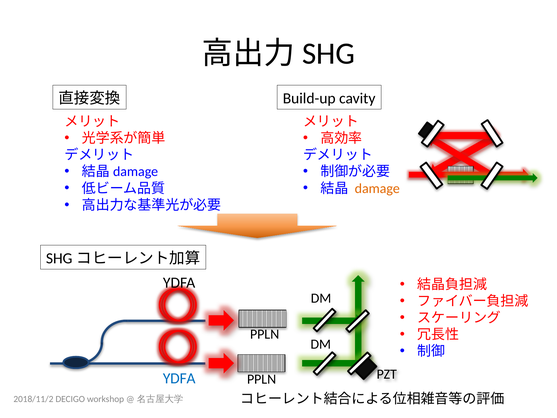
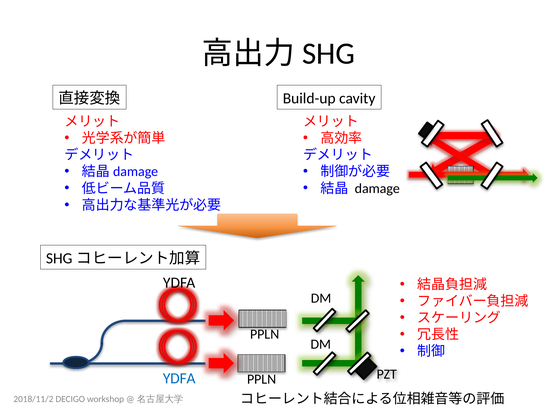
damage colour: orange -> black
